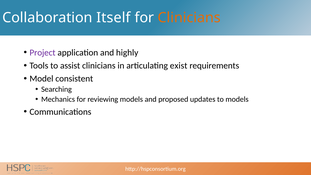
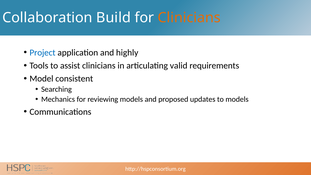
Itself: Itself -> Build
Project colour: purple -> blue
exist: exist -> valid
